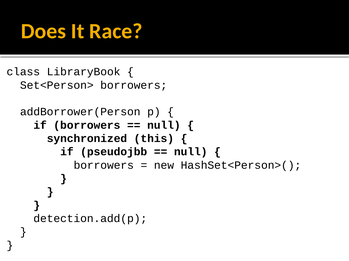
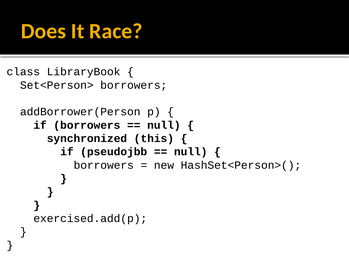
detection.add(p: detection.add(p -> exercised.add(p
